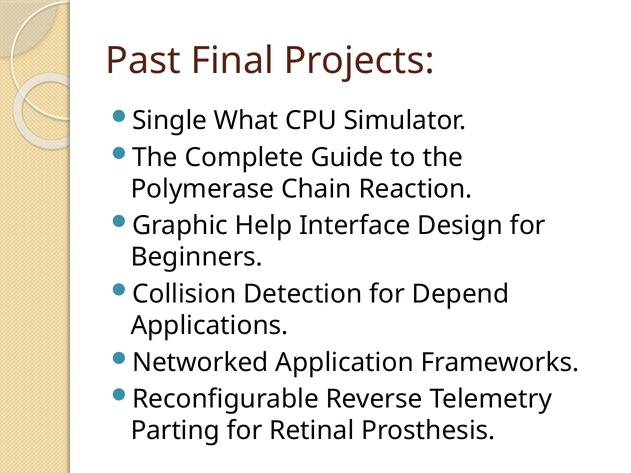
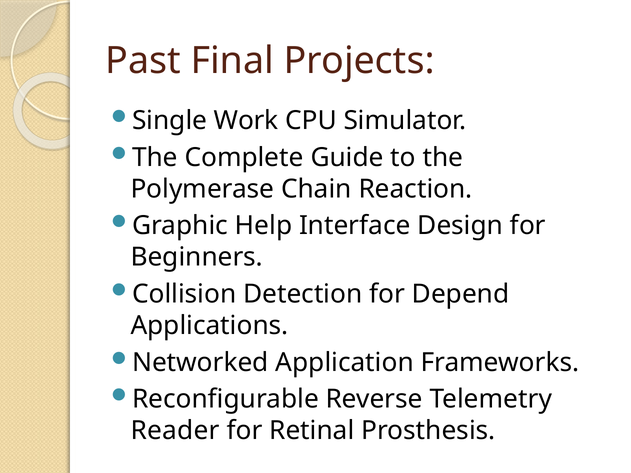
What: What -> Work
Parting: Parting -> Reader
